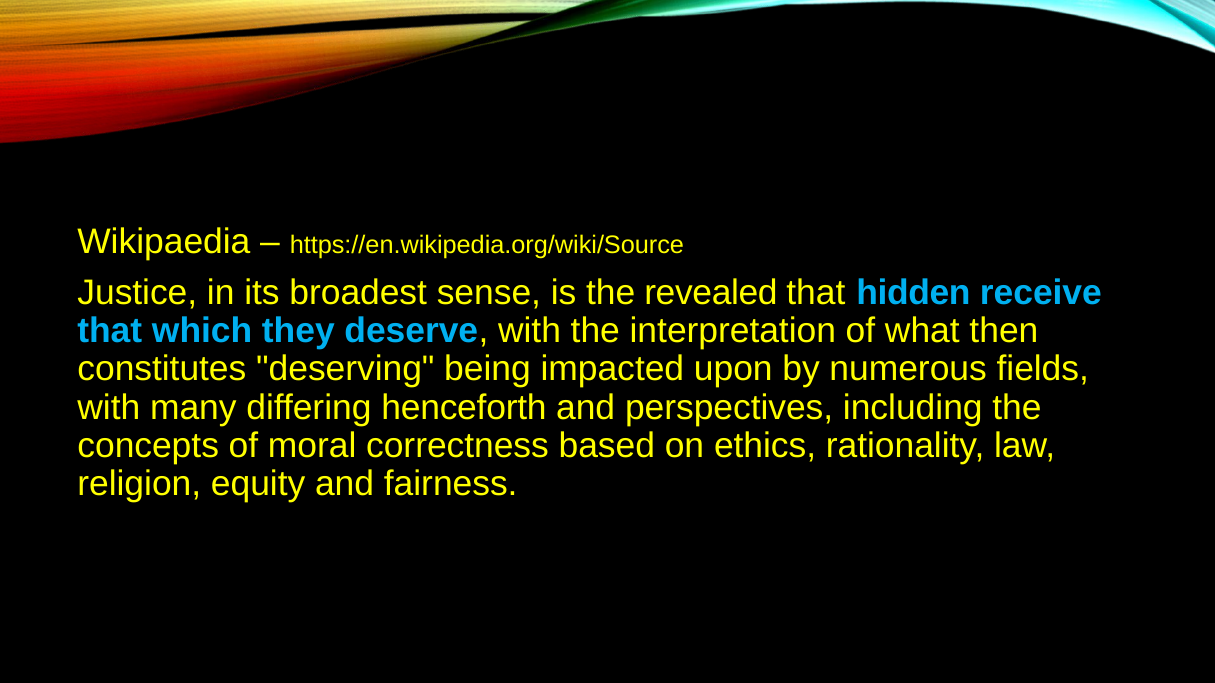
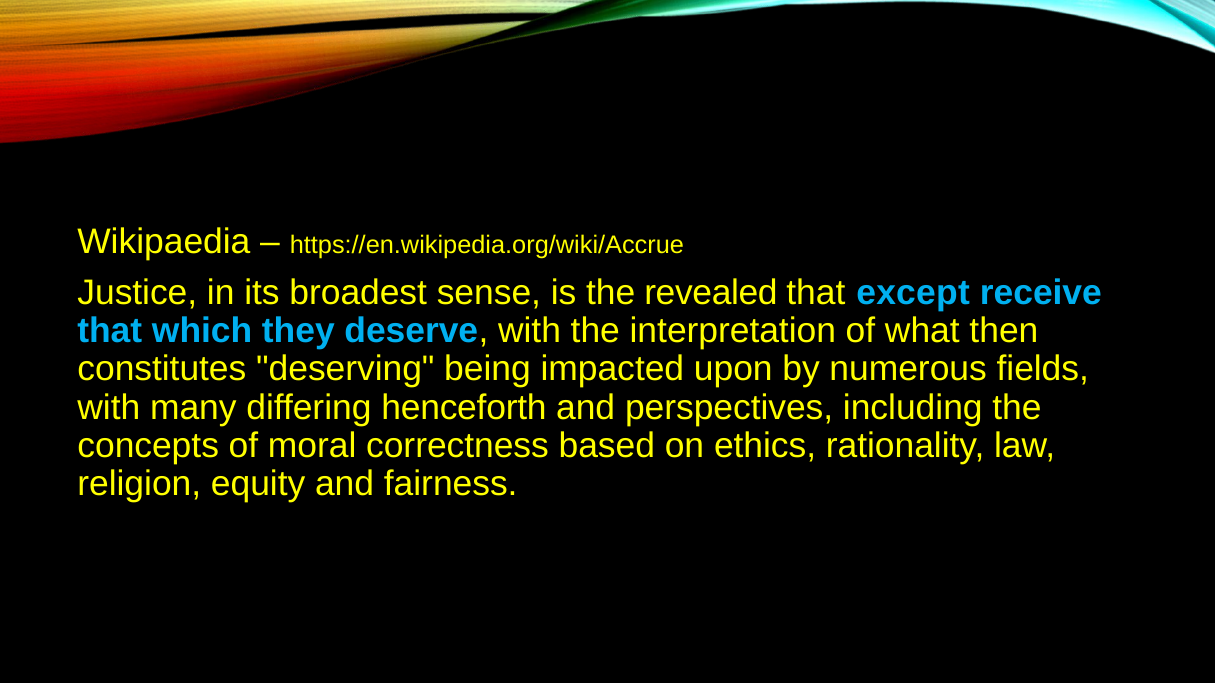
https://en.wikipedia.org/wiki/Source: https://en.wikipedia.org/wiki/Source -> https://en.wikipedia.org/wiki/Accrue
hidden: hidden -> except
